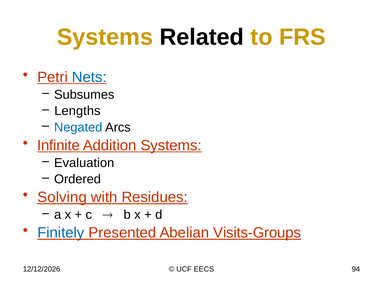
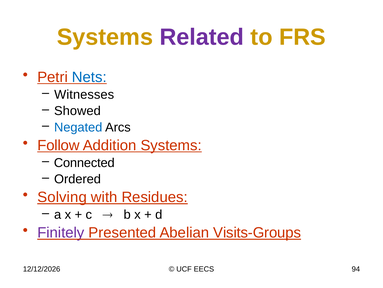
Related colour: black -> purple
Subsumes: Subsumes -> Witnesses
Lengths: Lengths -> Showed
Infinite: Infinite -> Follow
Evaluation: Evaluation -> Connected
Finitely colour: blue -> purple
